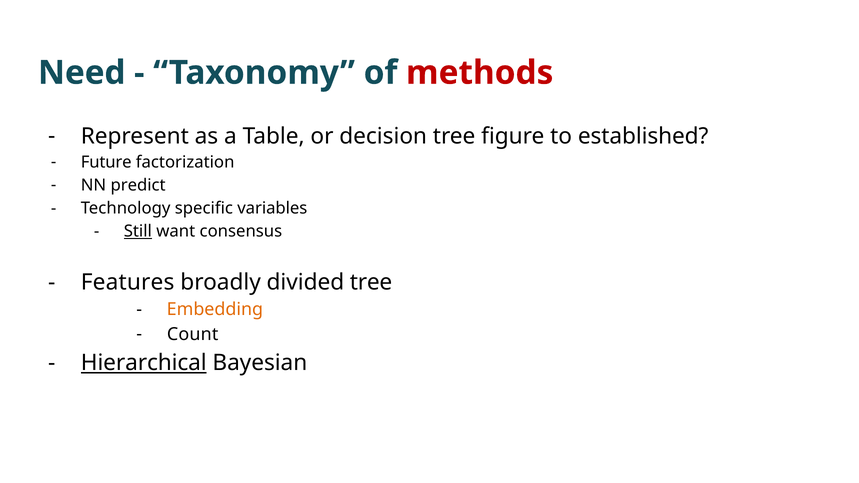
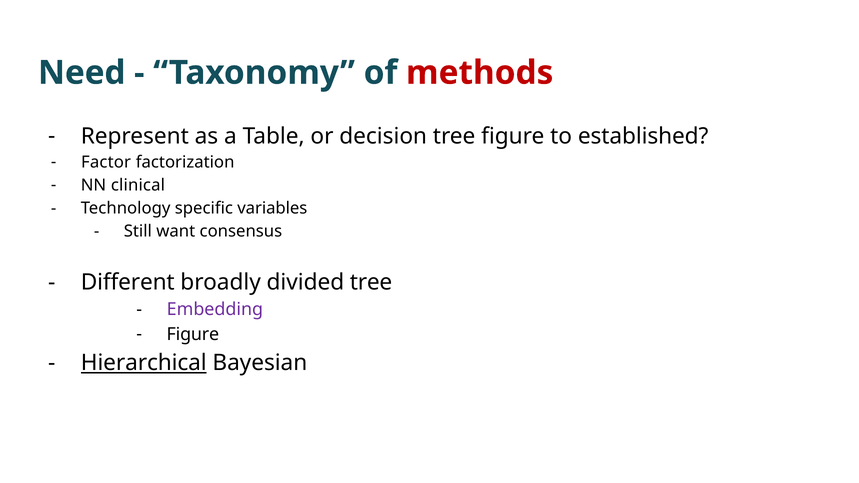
Future: Future -> Factor
predict: predict -> clinical
Still underline: present -> none
Features: Features -> Different
Embedding colour: orange -> purple
Count at (193, 334): Count -> Figure
